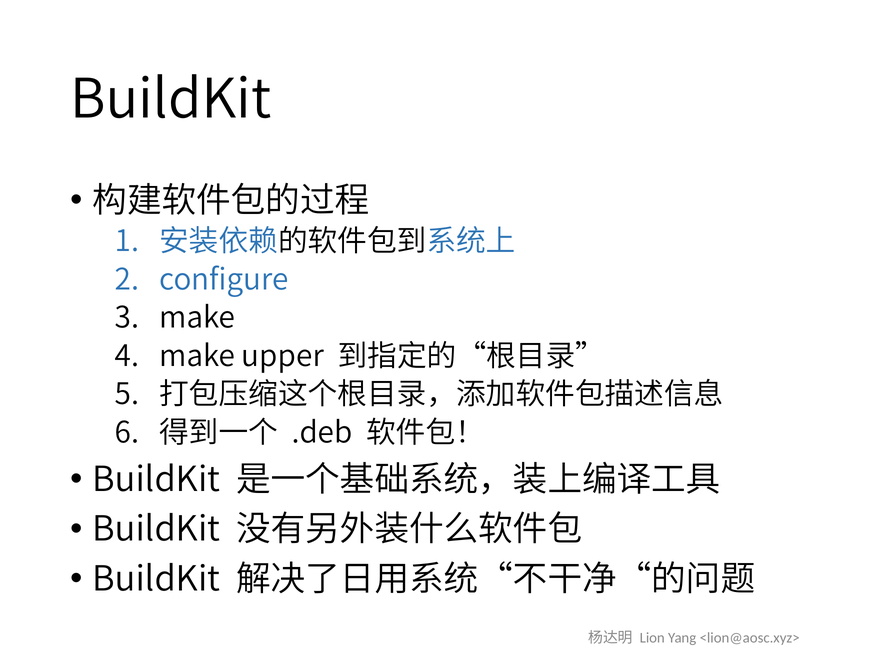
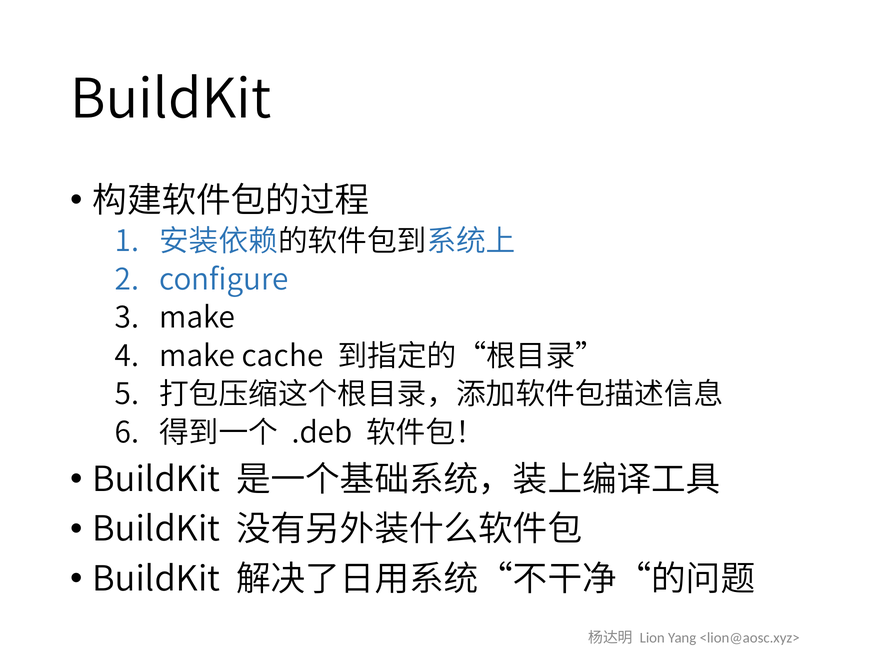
upper: upper -> cache
